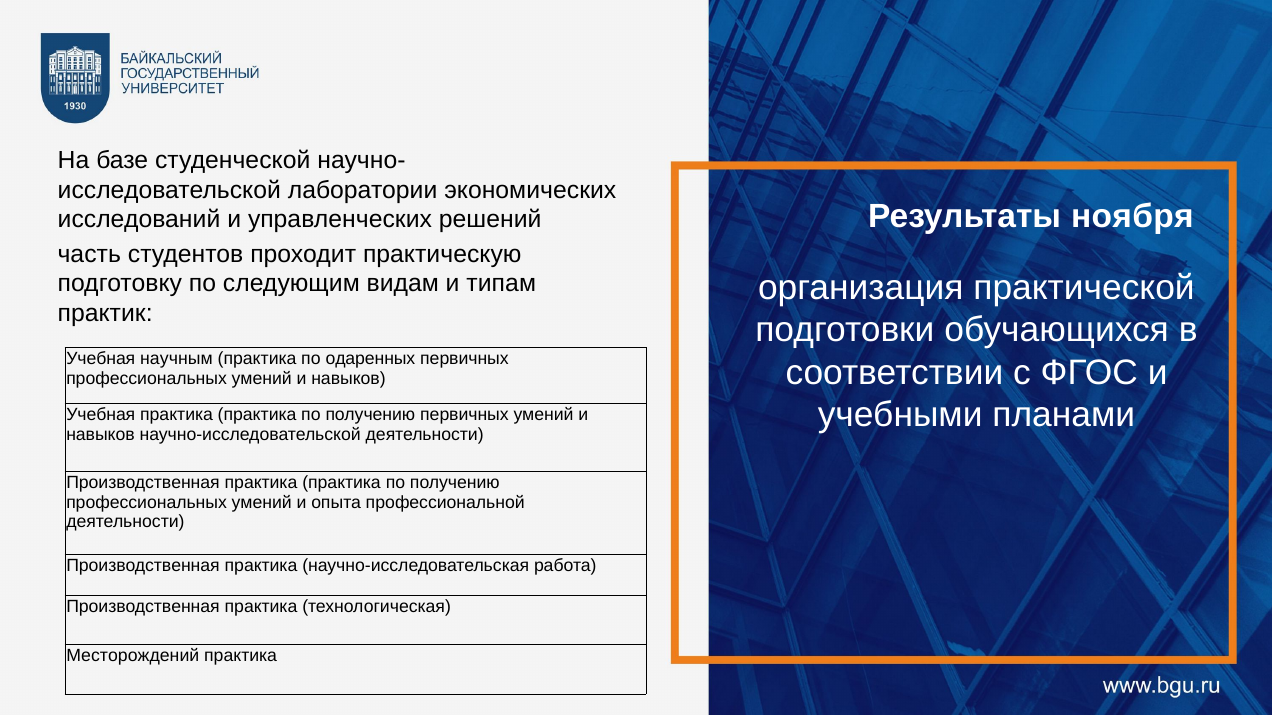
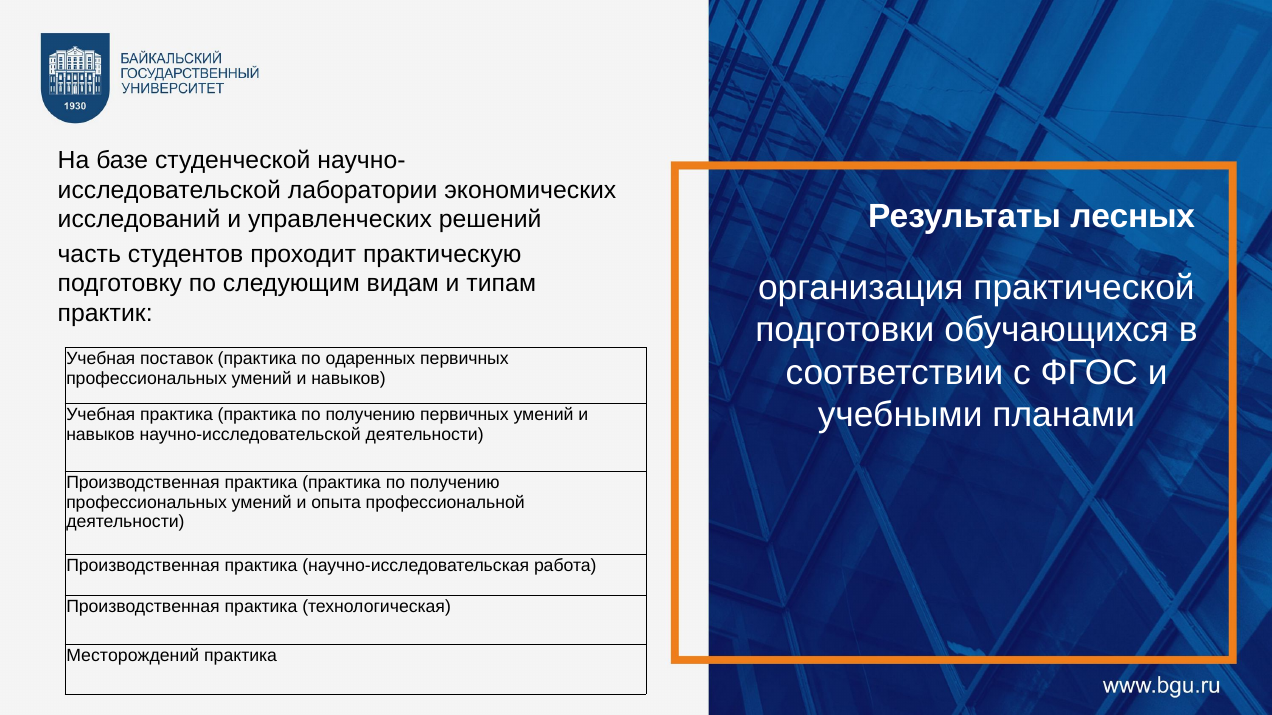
ноября: ноября -> лесных
научным: научным -> поставок
